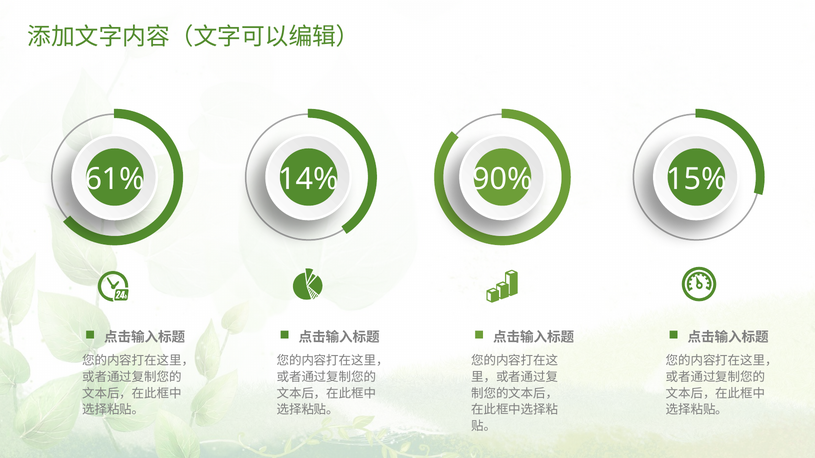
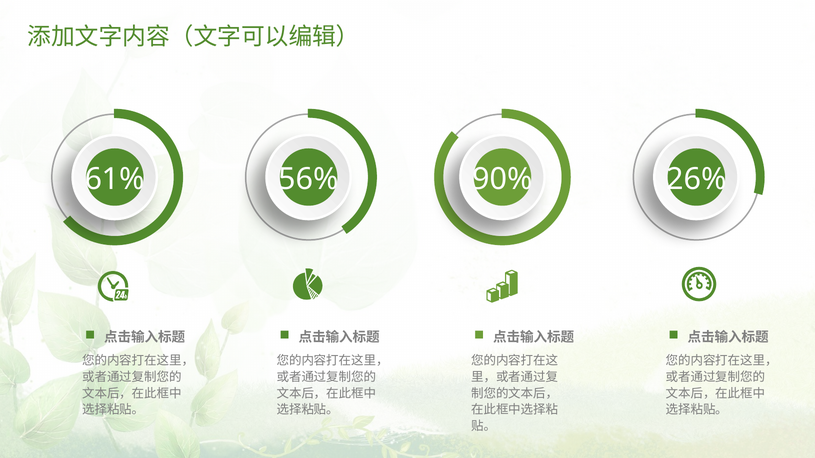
14%: 14% -> 56%
15%: 15% -> 26%
